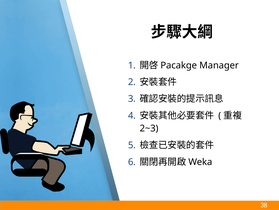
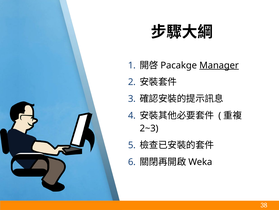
Manager underline: none -> present
